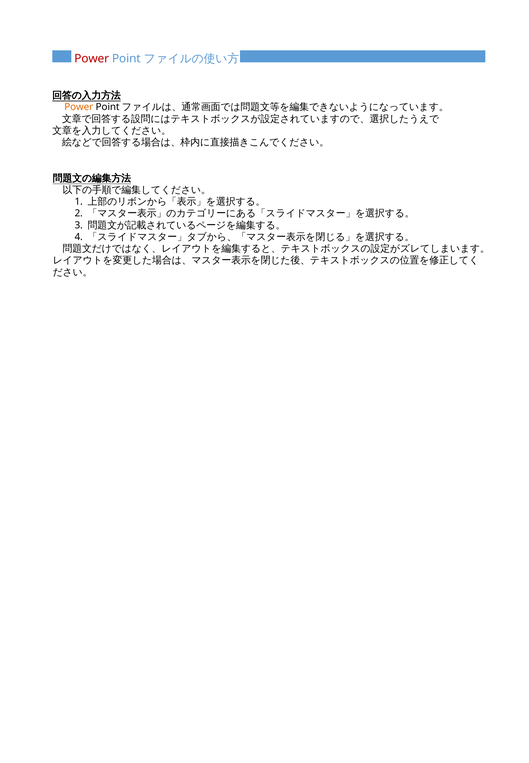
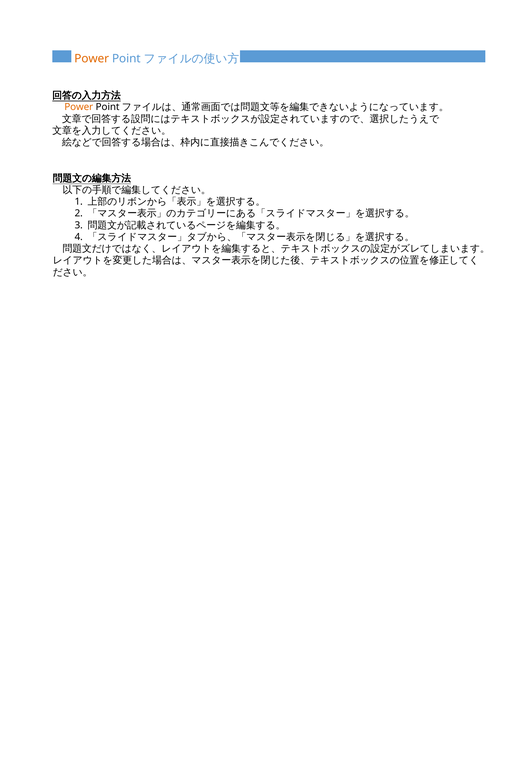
Power at (92, 59) colour: red -> orange
